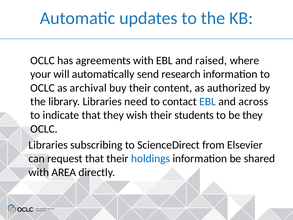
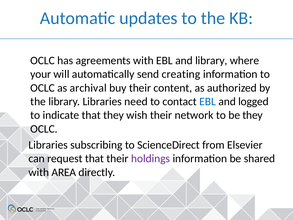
and raised: raised -> library
research: research -> creating
across: across -> logged
students: students -> network
holdings colour: blue -> purple
